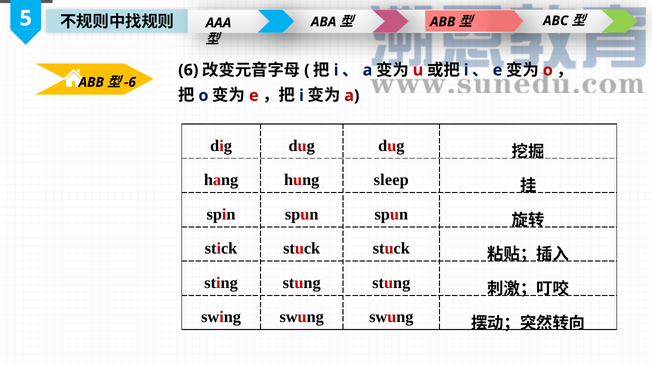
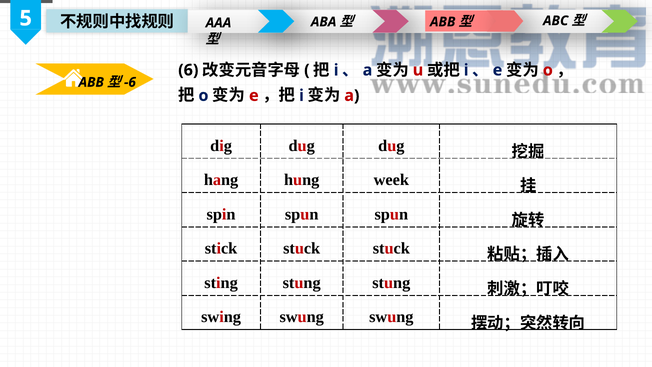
sleep: sleep -> week
